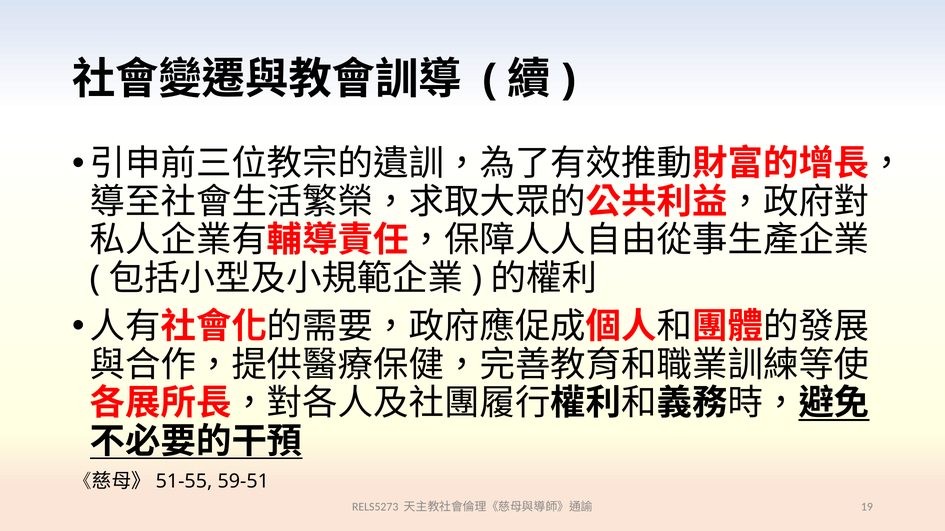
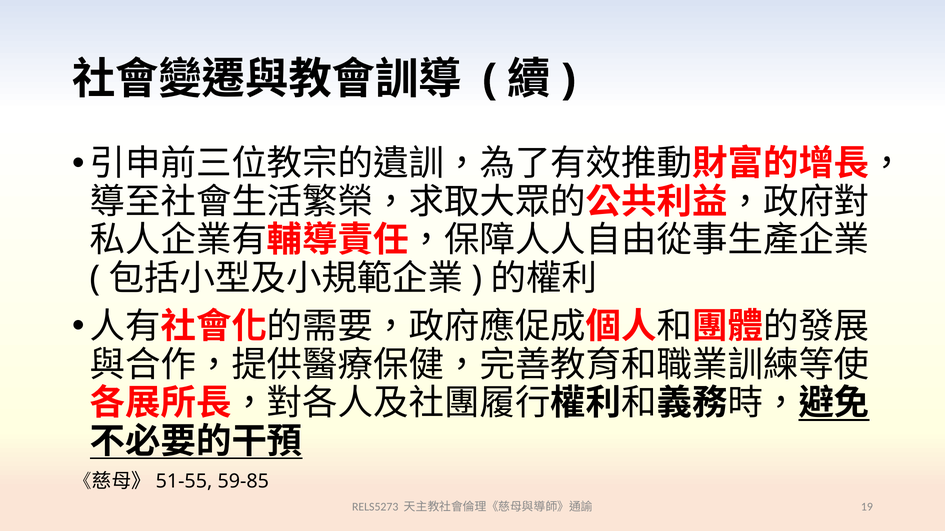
59-51: 59-51 -> 59-85
